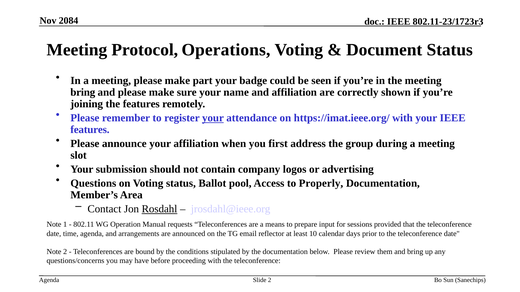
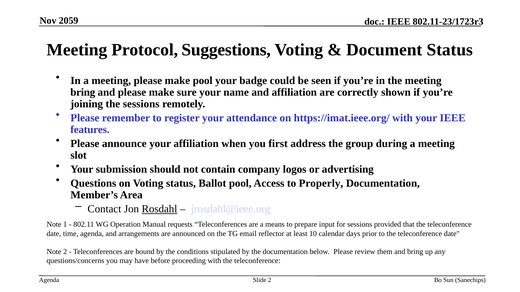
2084: 2084 -> 2059
Operations: Operations -> Suggestions
make part: part -> pool
the features: features -> sessions
your at (213, 118) underline: present -> none
